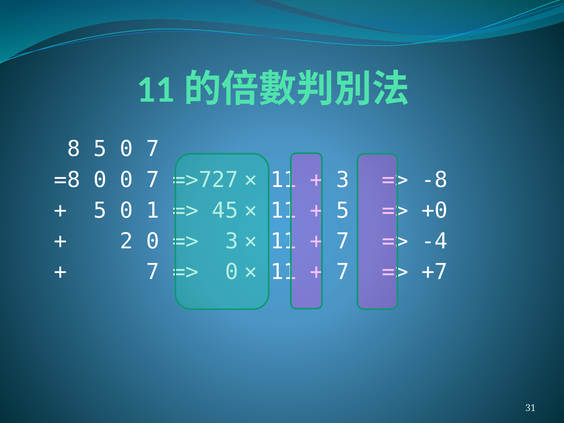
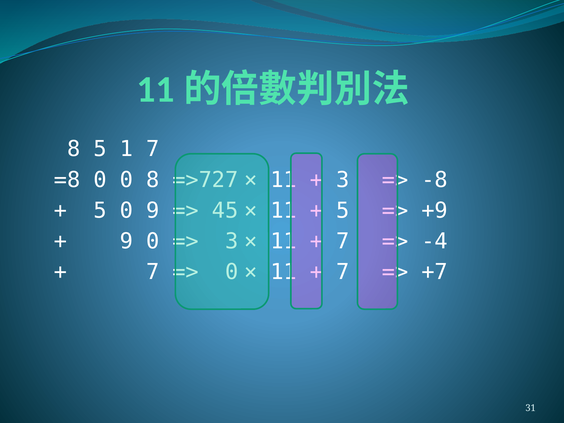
8 5 0: 0 -> 1
0 0 7: 7 -> 8
0 1: 1 -> 9
+0: +0 -> +9
2 at (126, 241): 2 -> 9
